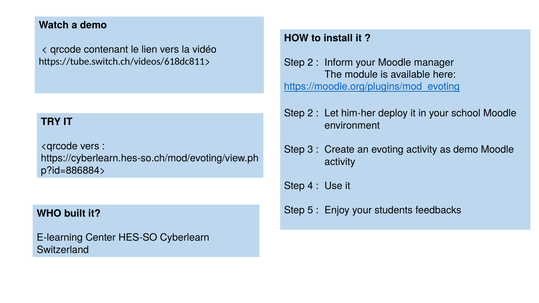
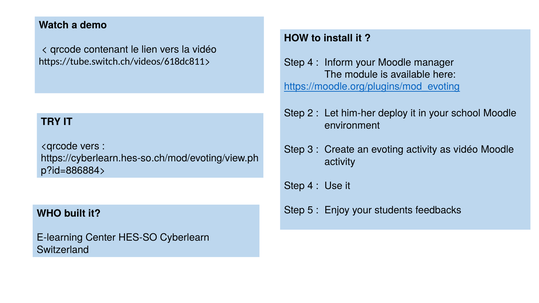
2 at (310, 62): 2 -> 4
as demo: demo -> vidéo
